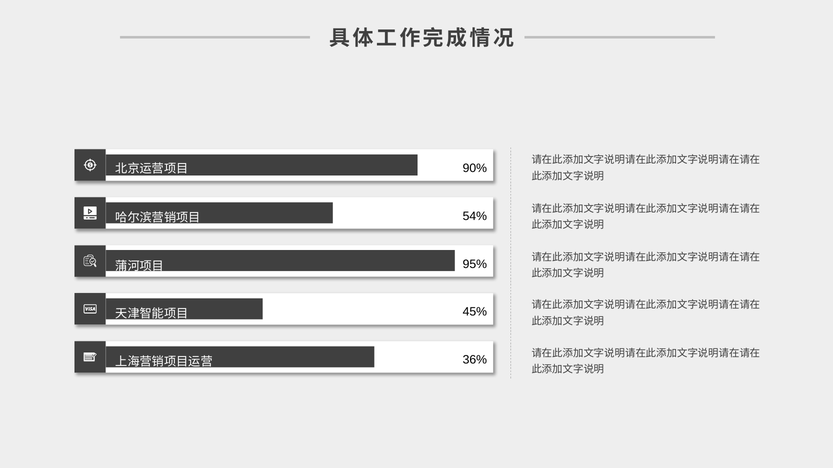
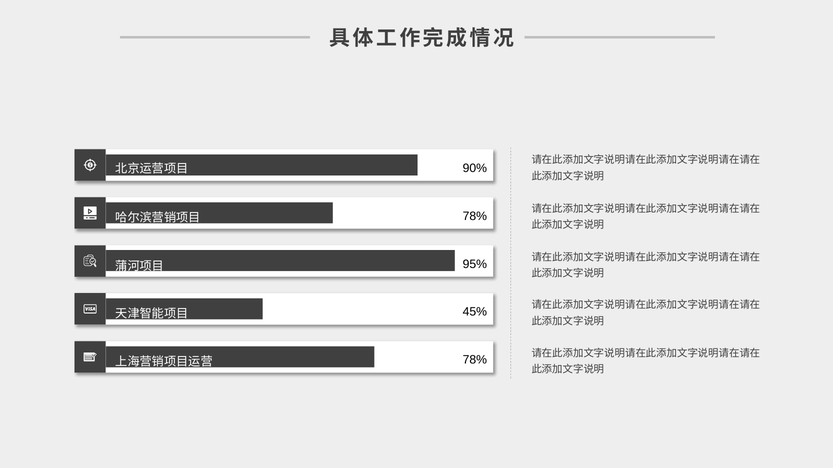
54% at (475, 216): 54% -> 78%
36% at (475, 360): 36% -> 78%
